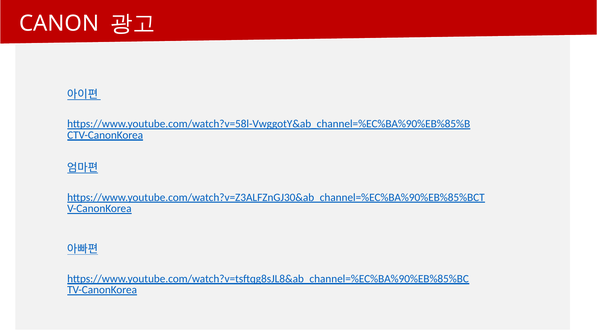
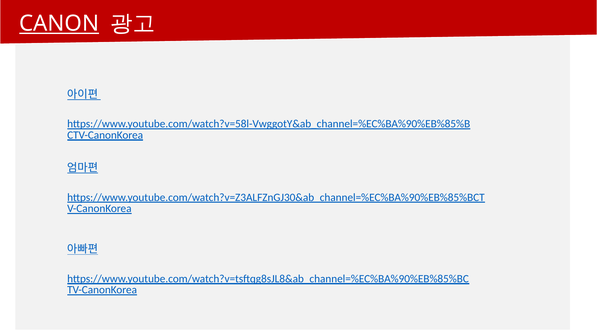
CANON underline: none -> present
